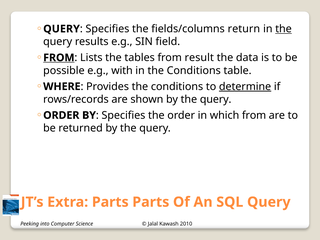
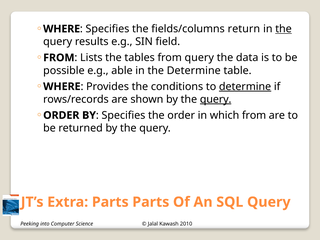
QUERY at (62, 29): QUERY -> WHERE
FROM at (59, 58) underline: present -> none
from result: result -> query
with: with -> able
in the Conditions: Conditions -> Determine
query at (216, 99) underline: none -> present
